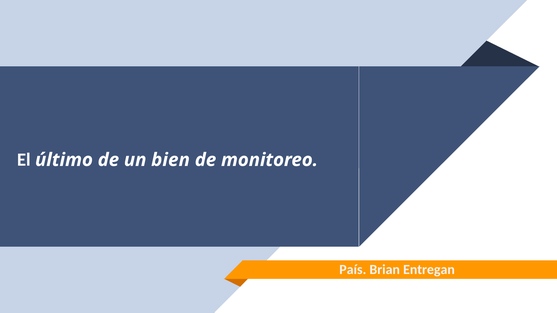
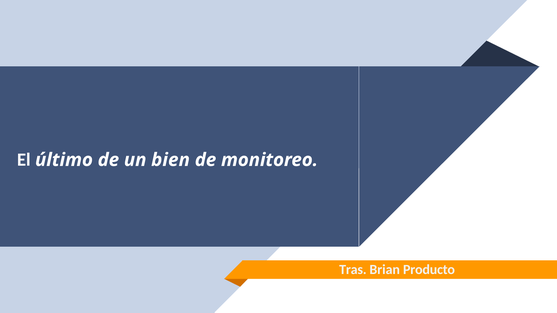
País: País -> Tras
Entregan: Entregan -> Producto
